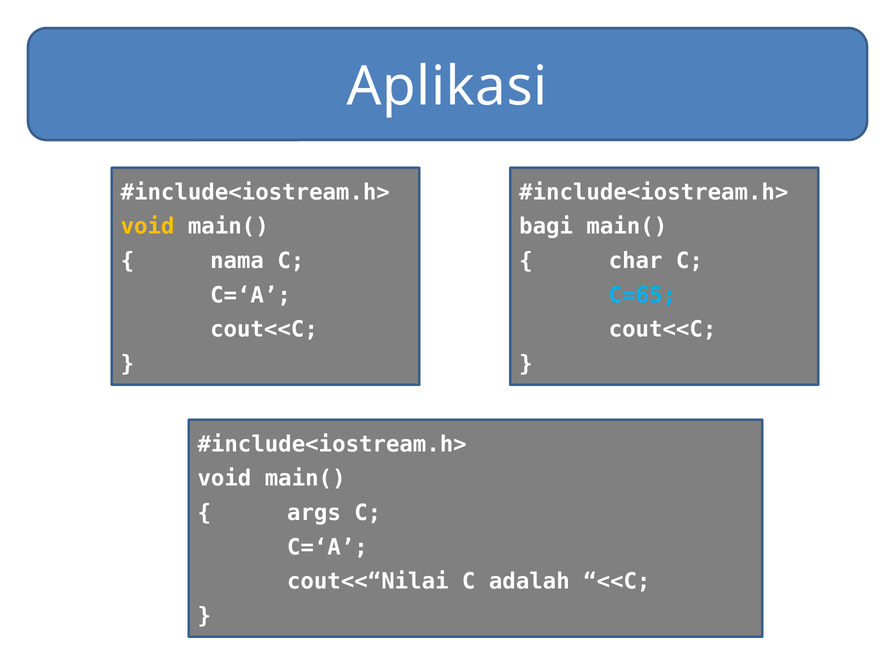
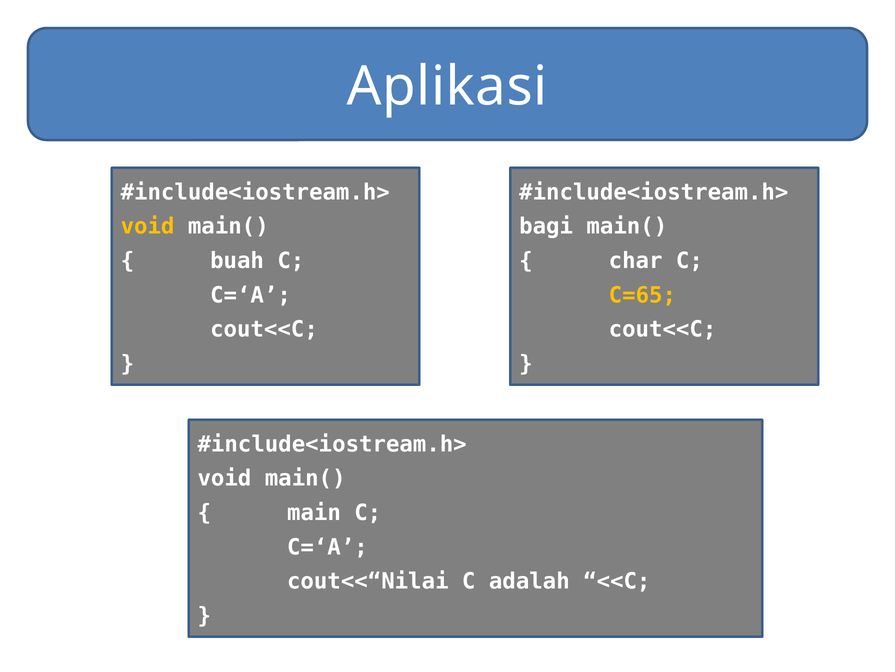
nama: nama -> buah
C=65 colour: light blue -> yellow
args: args -> main
